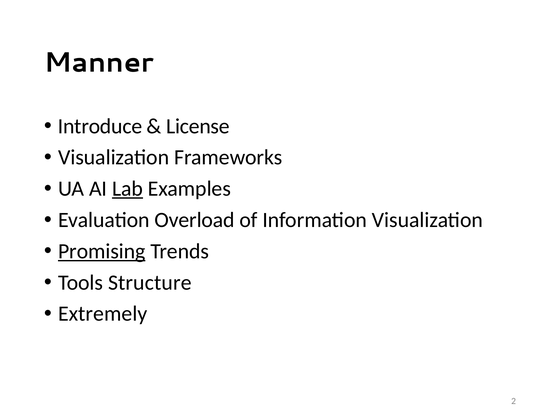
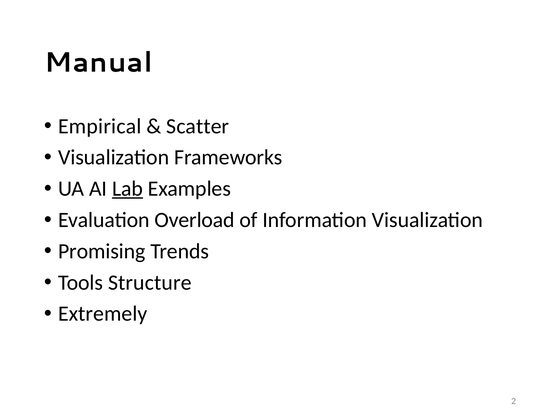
Manner: Manner -> Manual
Introduce: Introduce -> Empirical
License: License -> Scatter
Promising underline: present -> none
